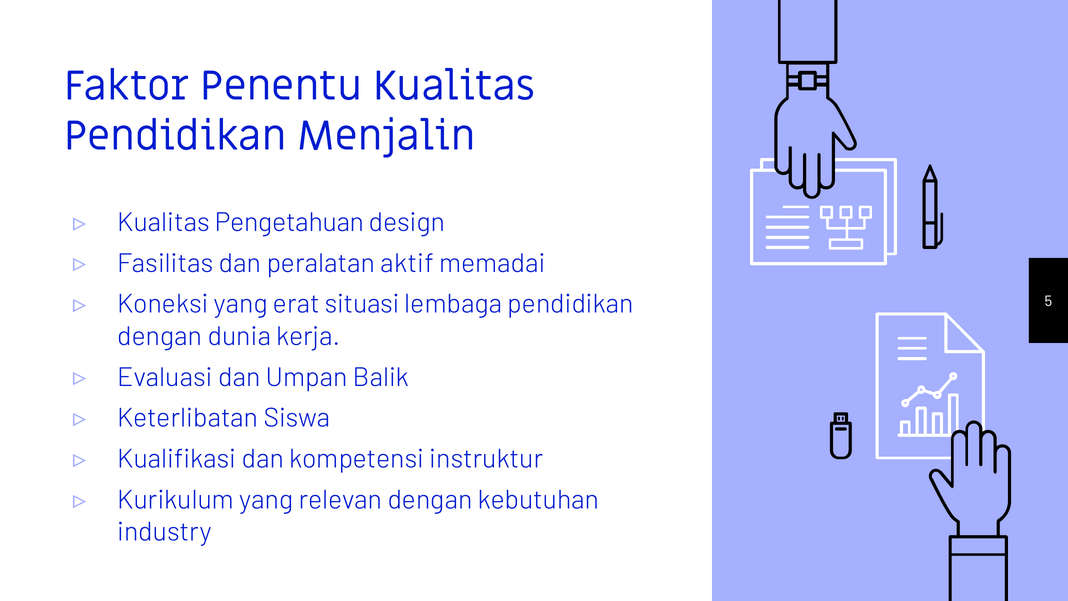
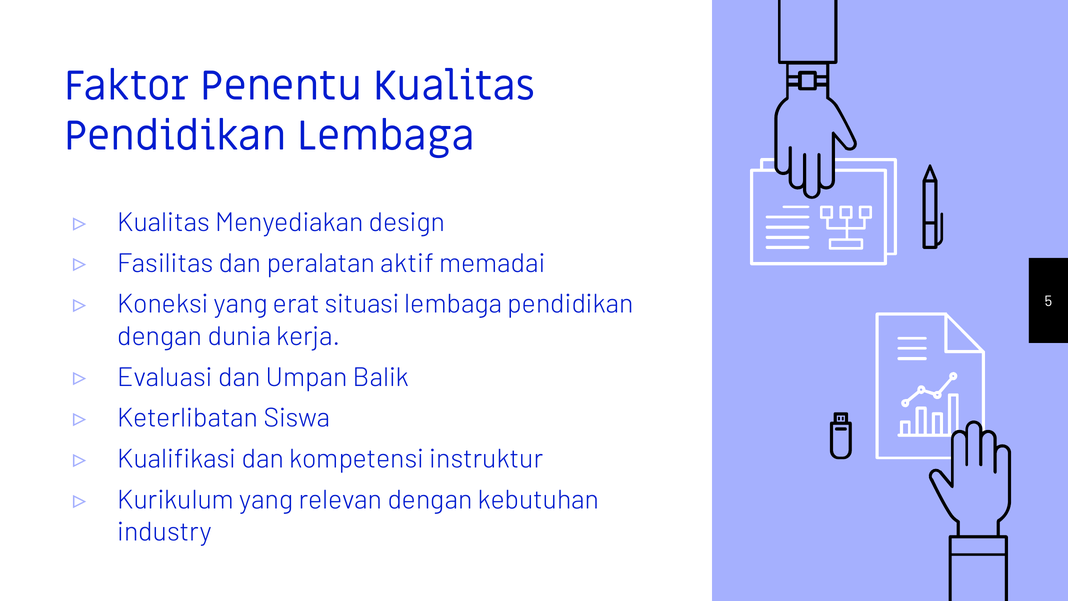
Pendidikan Menjalin: Menjalin -> Lembaga
Pengetahuan: Pengetahuan -> Menyediakan
